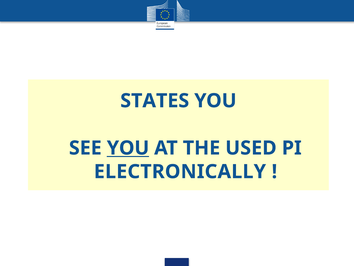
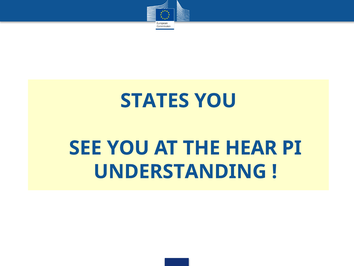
YOU at (128, 148) underline: present -> none
USED: USED -> HEAR
ELECTRONICALLY: ELECTRONICALLY -> UNDERSTANDING
